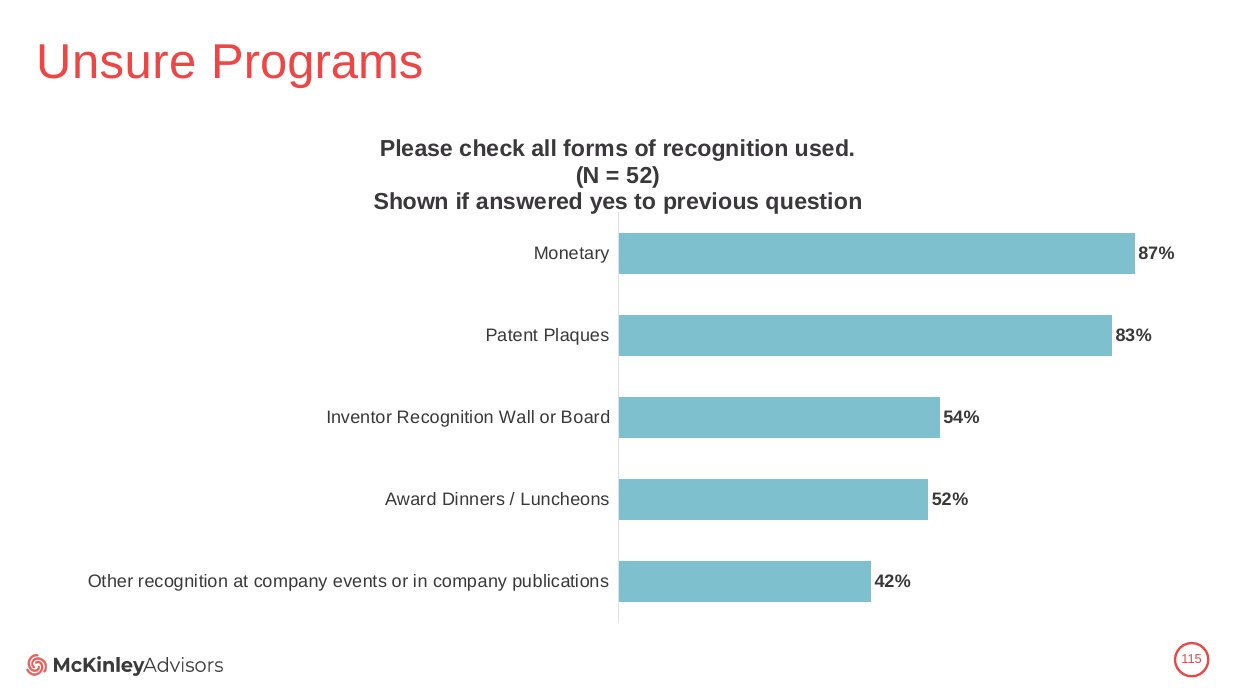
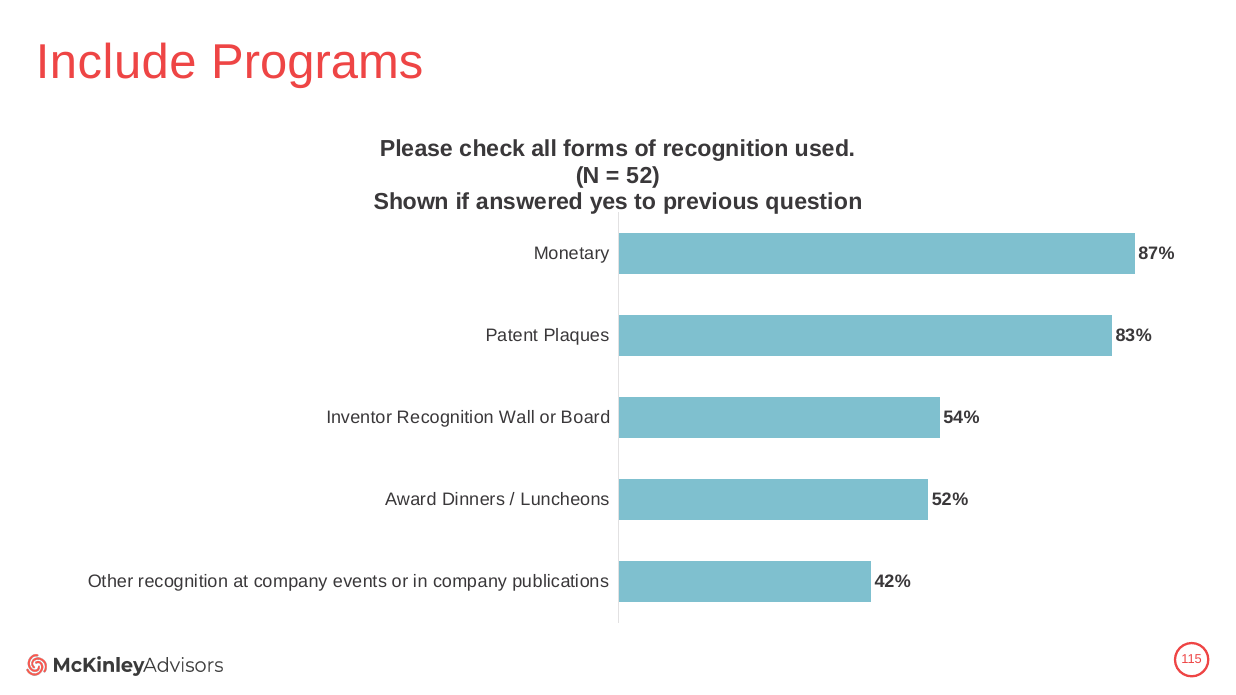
Unsure: Unsure -> Include
